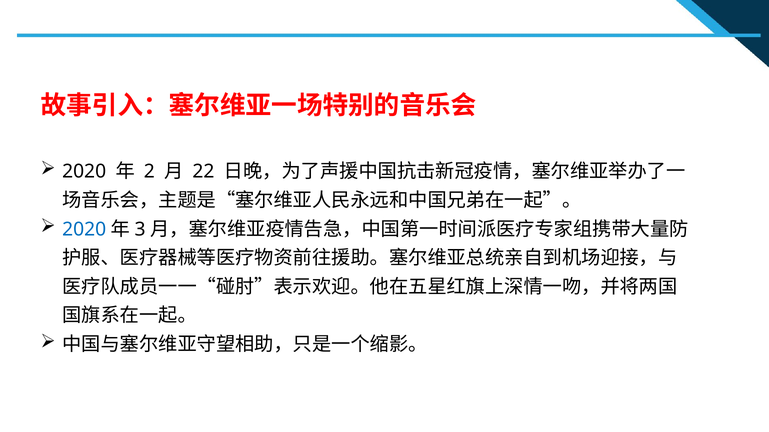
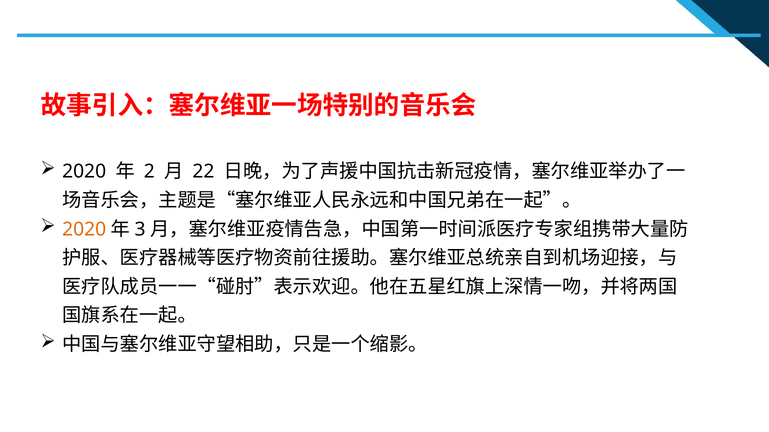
2020 at (84, 230) colour: blue -> orange
